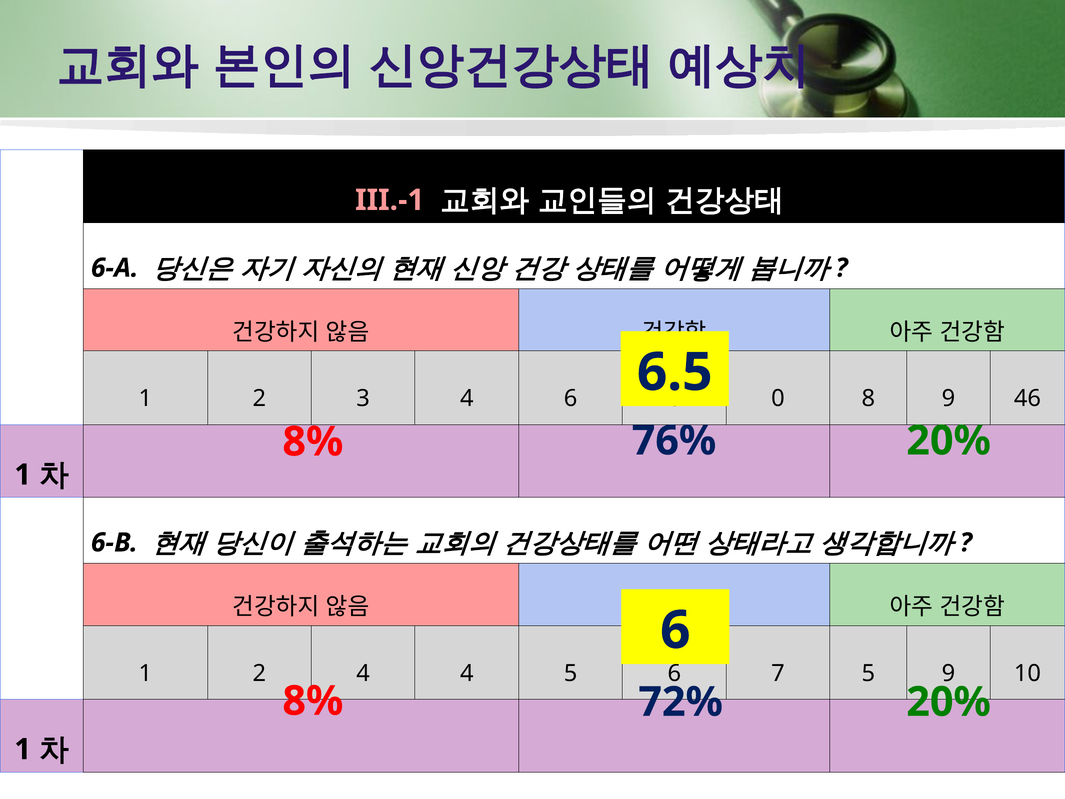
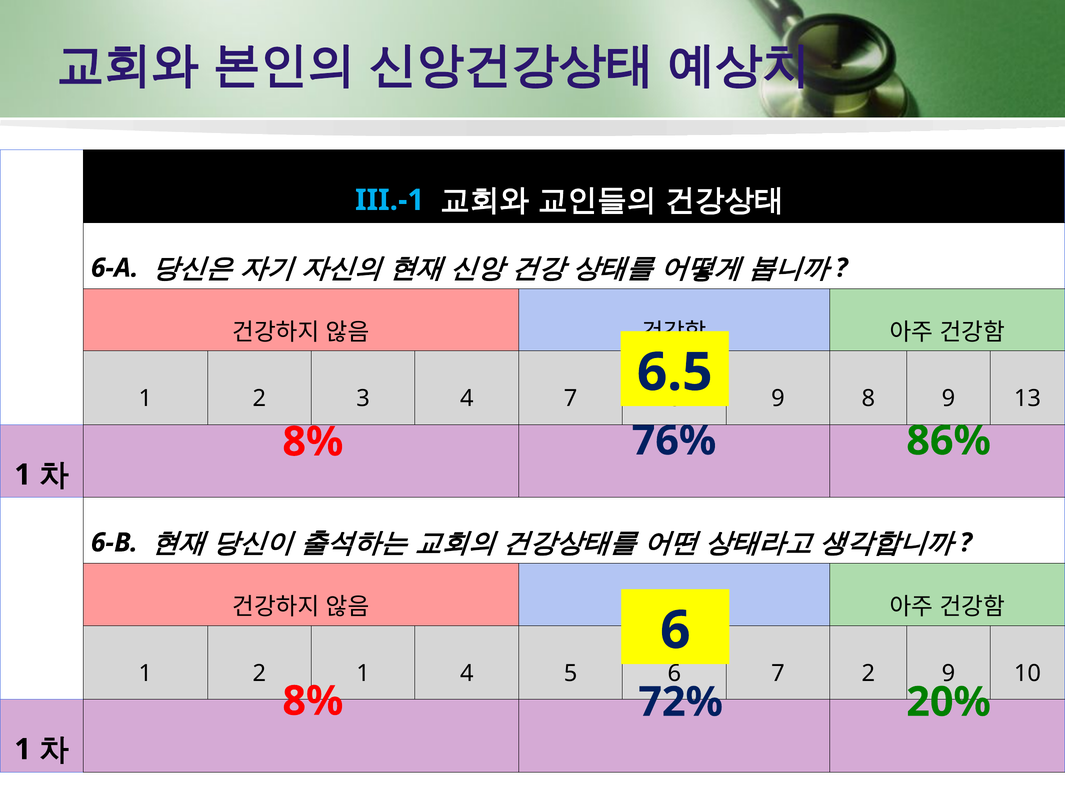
III.-1 colour: pink -> light blue
4 6: 6 -> 7
0 at (778, 399): 0 -> 9
46: 46 -> 13
76% 20%: 20% -> 86%
2 4: 4 -> 1
7 5: 5 -> 2
